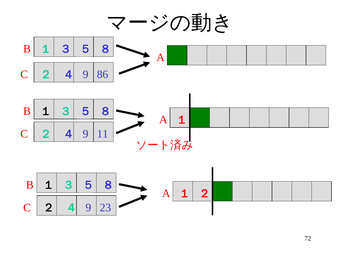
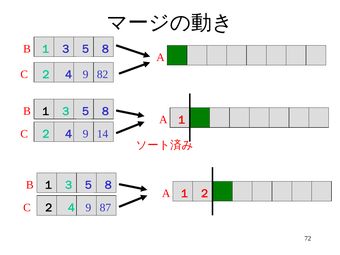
86: 86 -> 82
11: 11 -> 14
23: 23 -> 87
